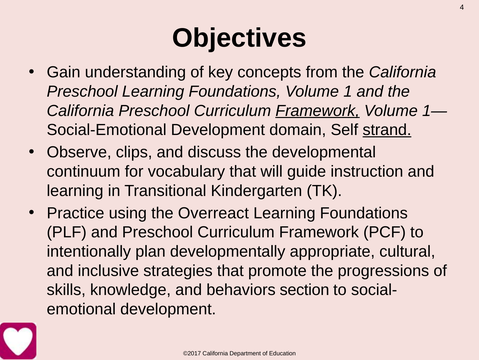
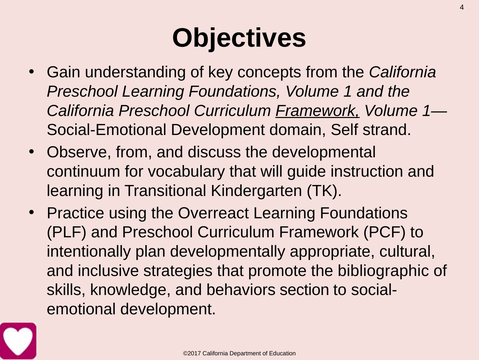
strand underline: present -> none
Observe clips: clips -> from
progressions: progressions -> bibliographic
